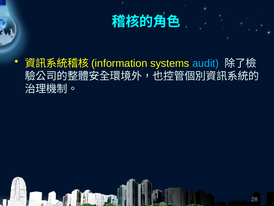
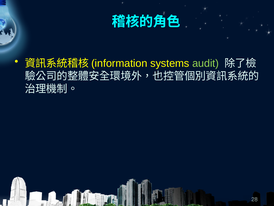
audit colour: light blue -> light green
